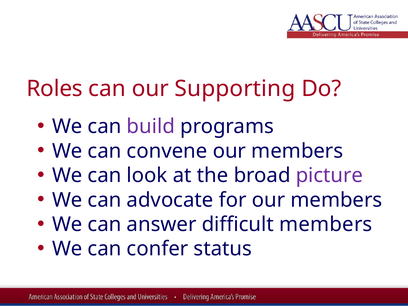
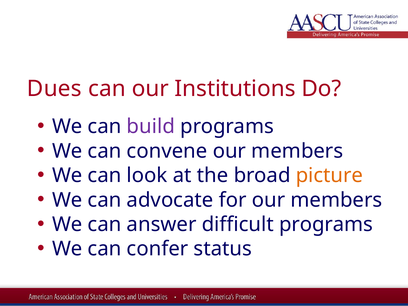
Roles: Roles -> Dues
Supporting: Supporting -> Institutions
picture colour: purple -> orange
difficult members: members -> programs
